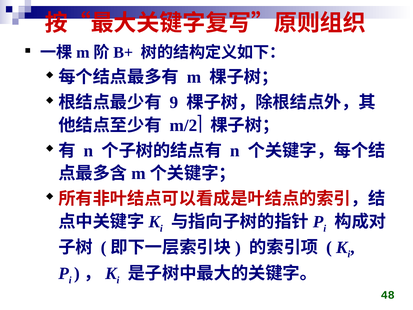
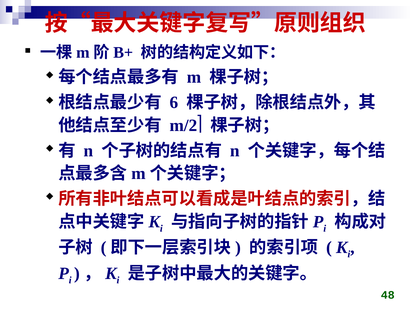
9: 9 -> 6
